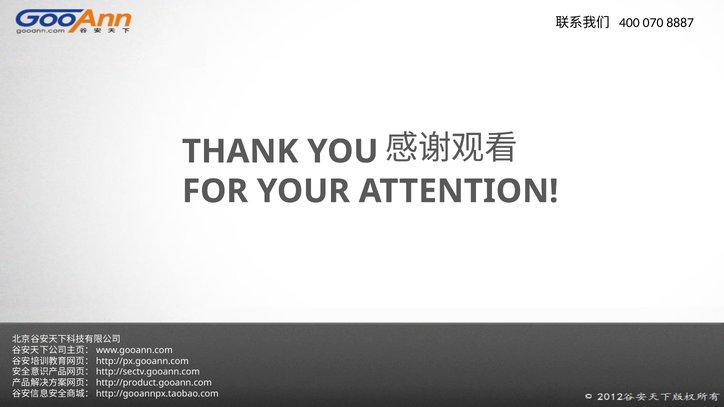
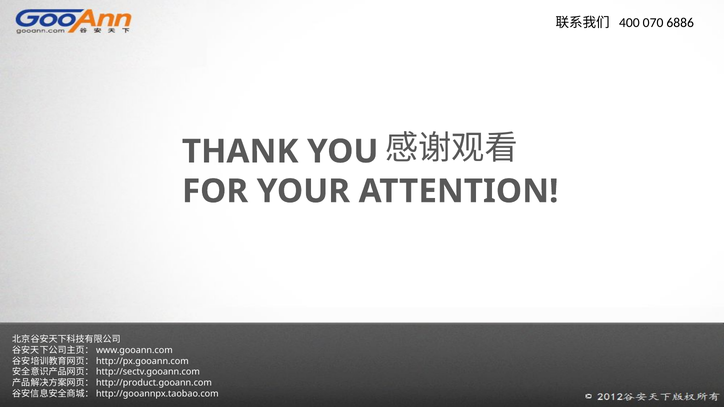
8887: 8887 -> 6886
